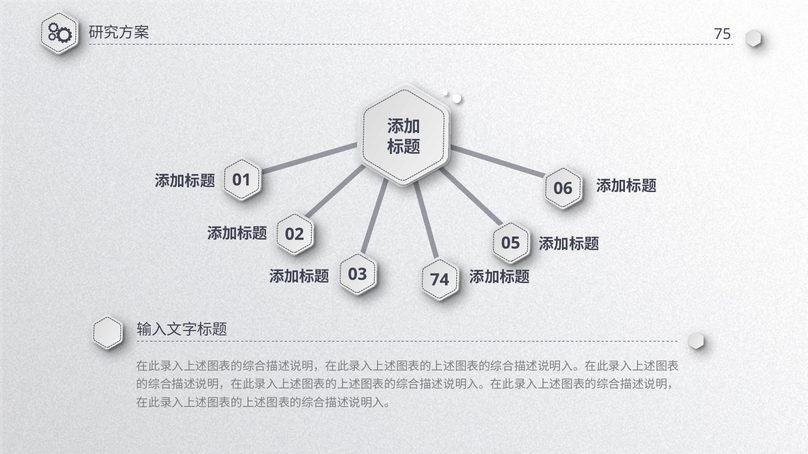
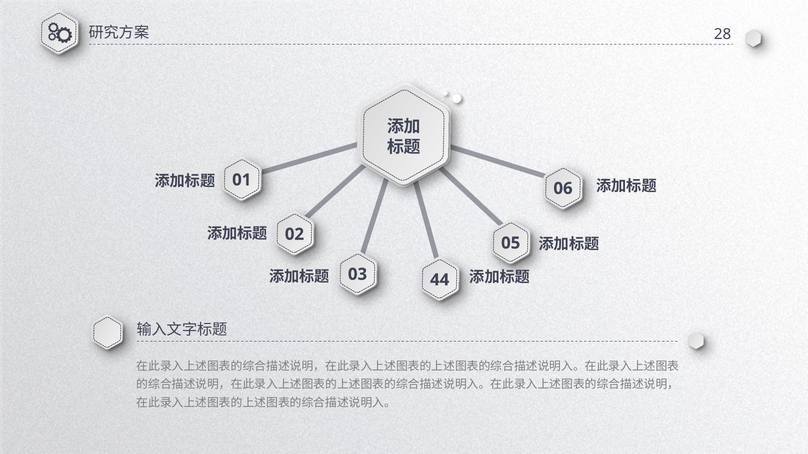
75: 75 -> 28
74: 74 -> 44
